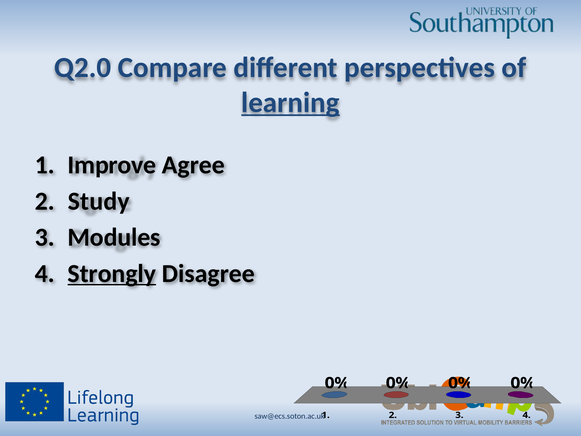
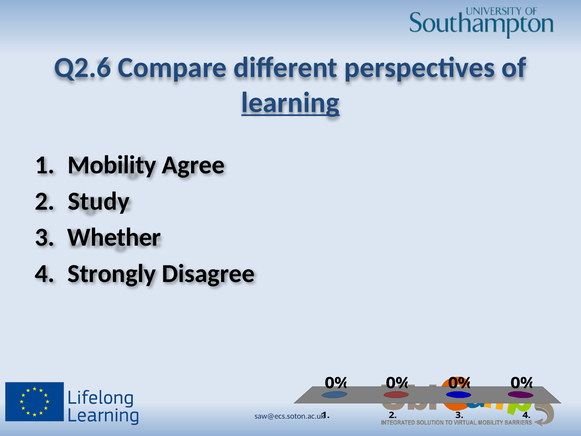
Q2.0: Q2.0 -> Q2.6
Improve: Improve -> Mobility
Modules: Modules -> Whether
Strongly underline: present -> none
